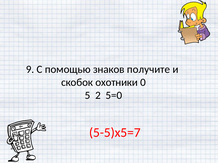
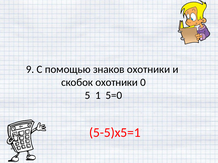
знаков получите: получите -> охотники
2: 2 -> 1
5-5)х5=7: 5-5)х5=7 -> 5-5)х5=1
